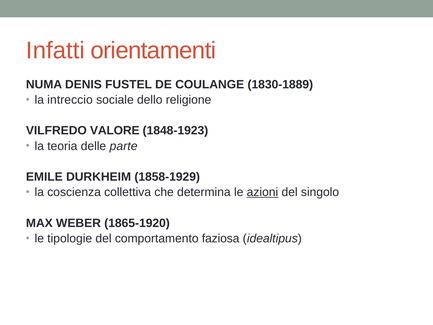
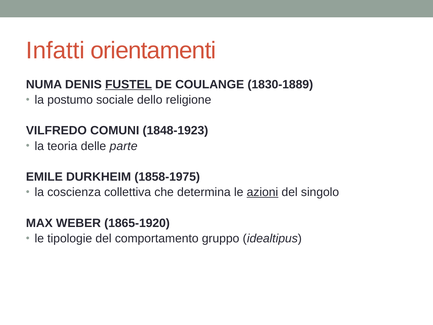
FUSTEL underline: none -> present
intreccio: intreccio -> postumo
VALORE: VALORE -> COMUNI
1858-1929: 1858-1929 -> 1858-1975
faziosa: faziosa -> gruppo
